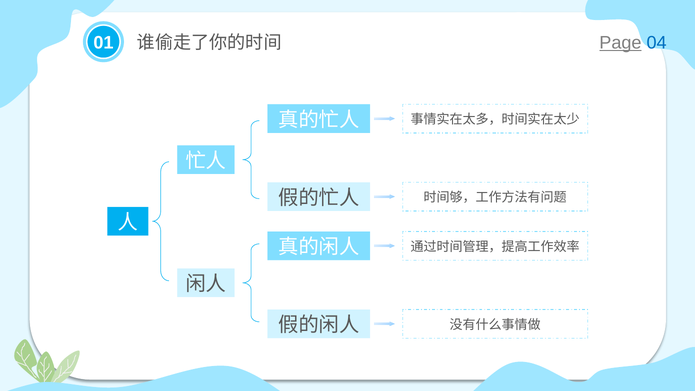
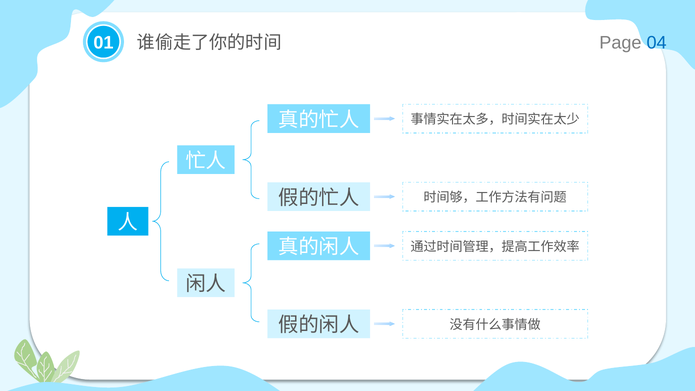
Page underline: present -> none
